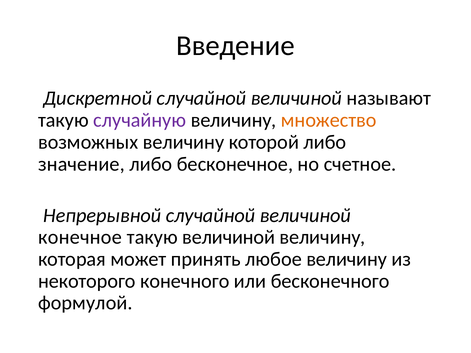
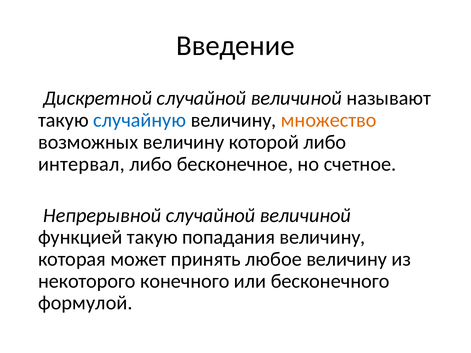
случайную colour: purple -> blue
значение: значение -> интервал
конечное: конечное -> функцией
такую величиной: величиной -> попадания
